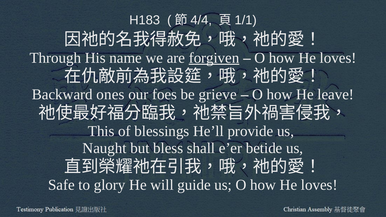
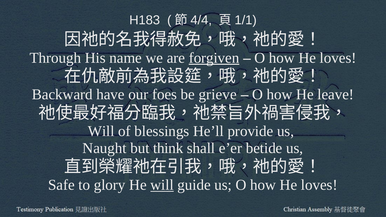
ones: ones -> have
This at (101, 131): This -> Will
bless: bless -> think
will at (162, 185) underline: none -> present
